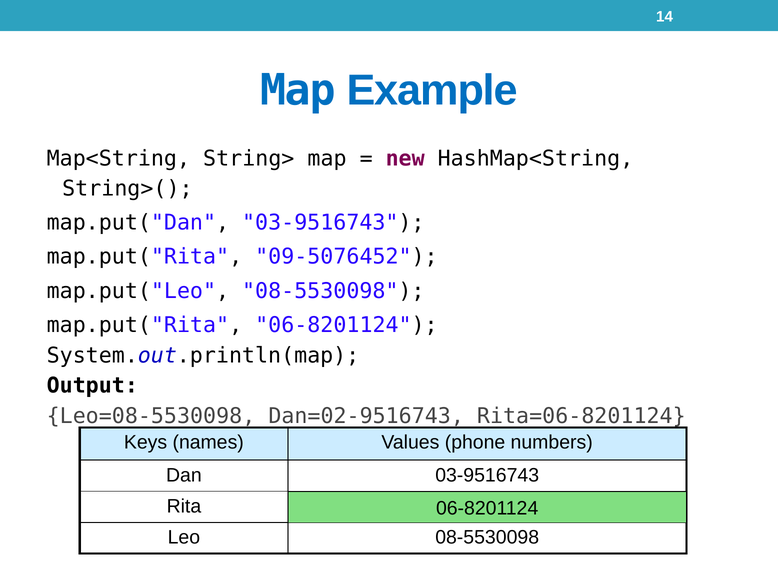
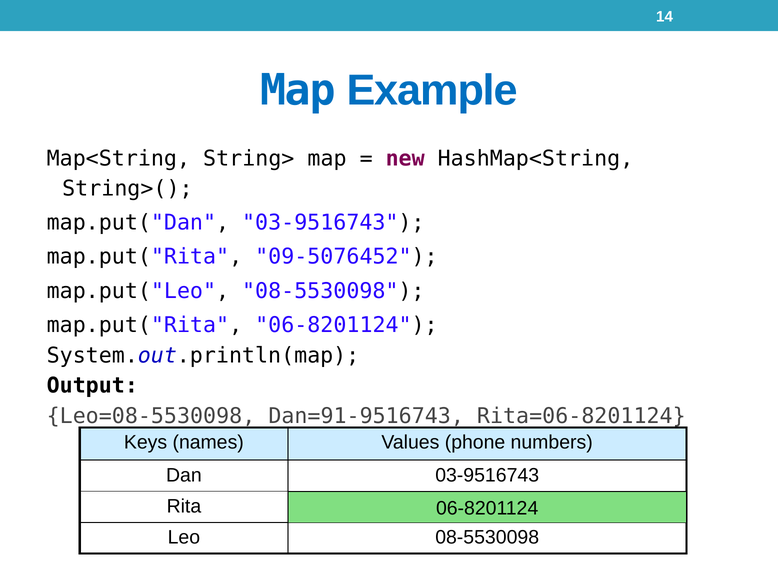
Dan=02-9516743: Dan=02-9516743 -> Dan=91-9516743
